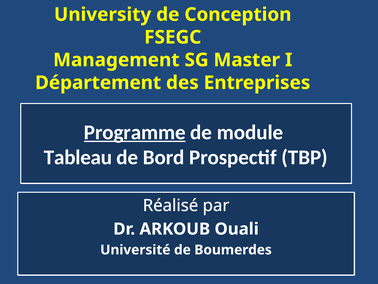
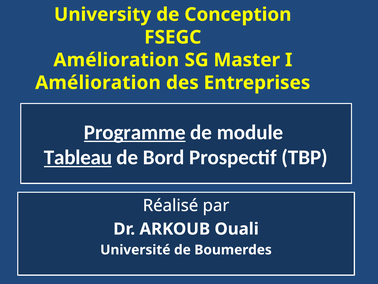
Management at (116, 60): Management -> Amélioration
Département at (98, 83): Département -> Amélioration
Tableau underline: none -> present
